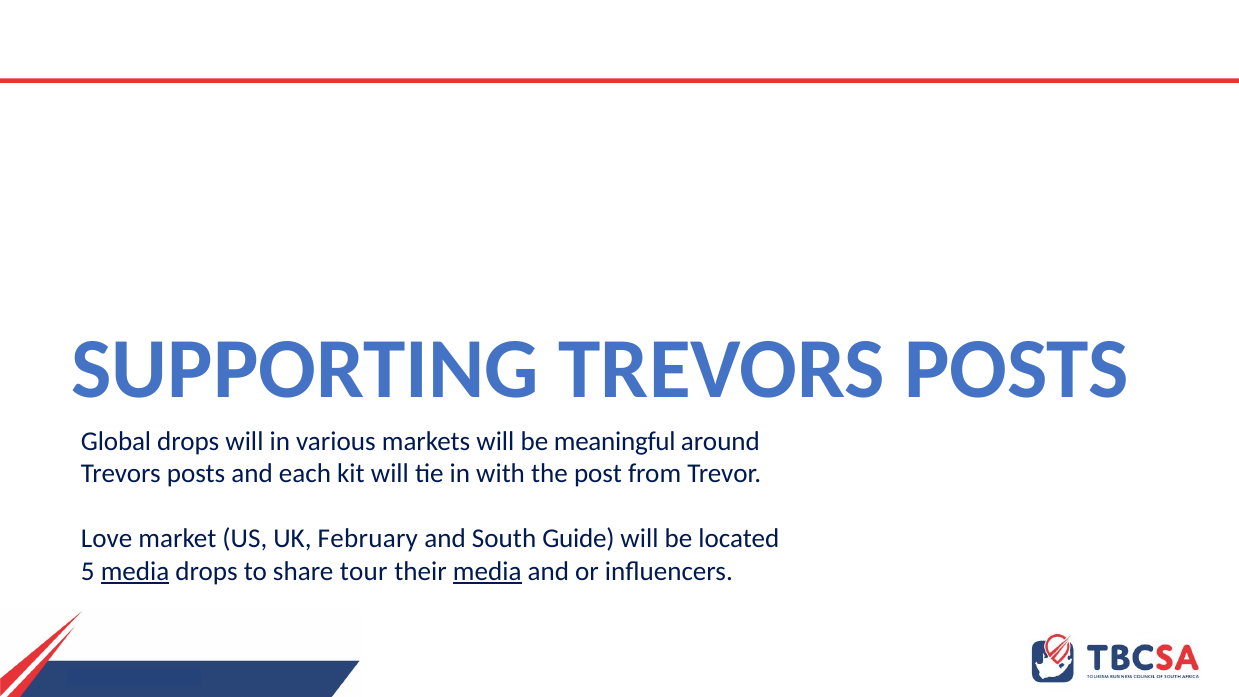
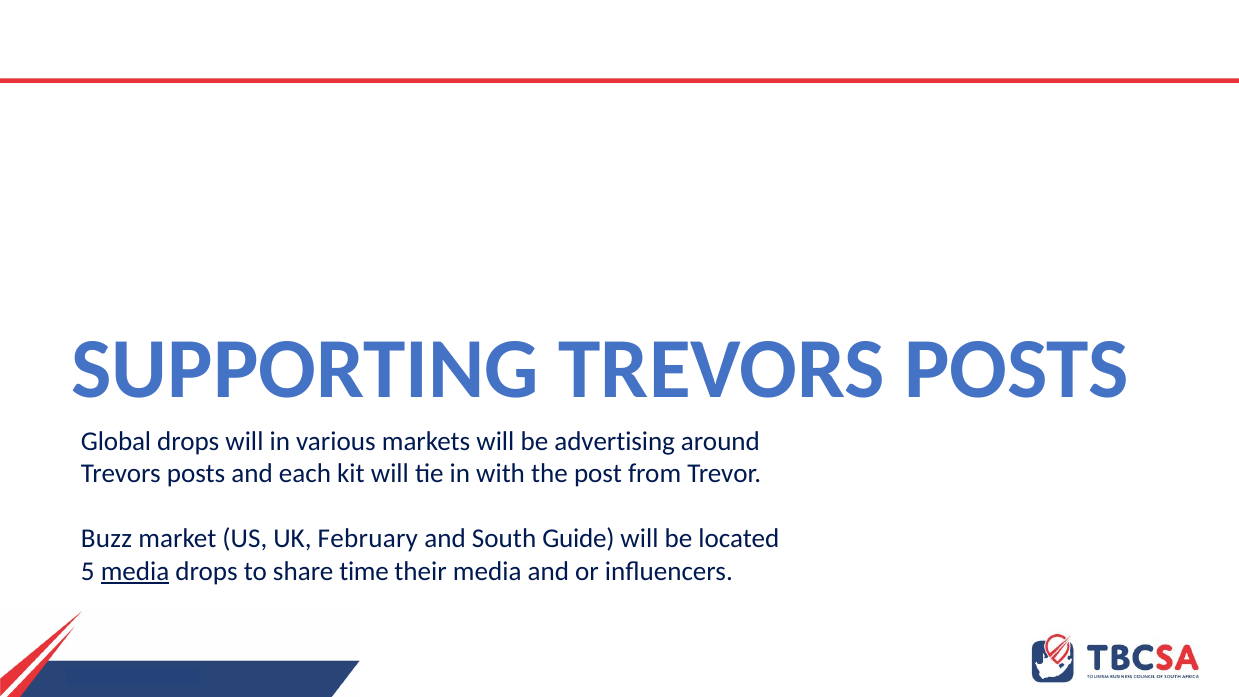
meaningful: meaningful -> advertising
Love: Love -> Buzz
tour: tour -> time
media at (487, 571) underline: present -> none
